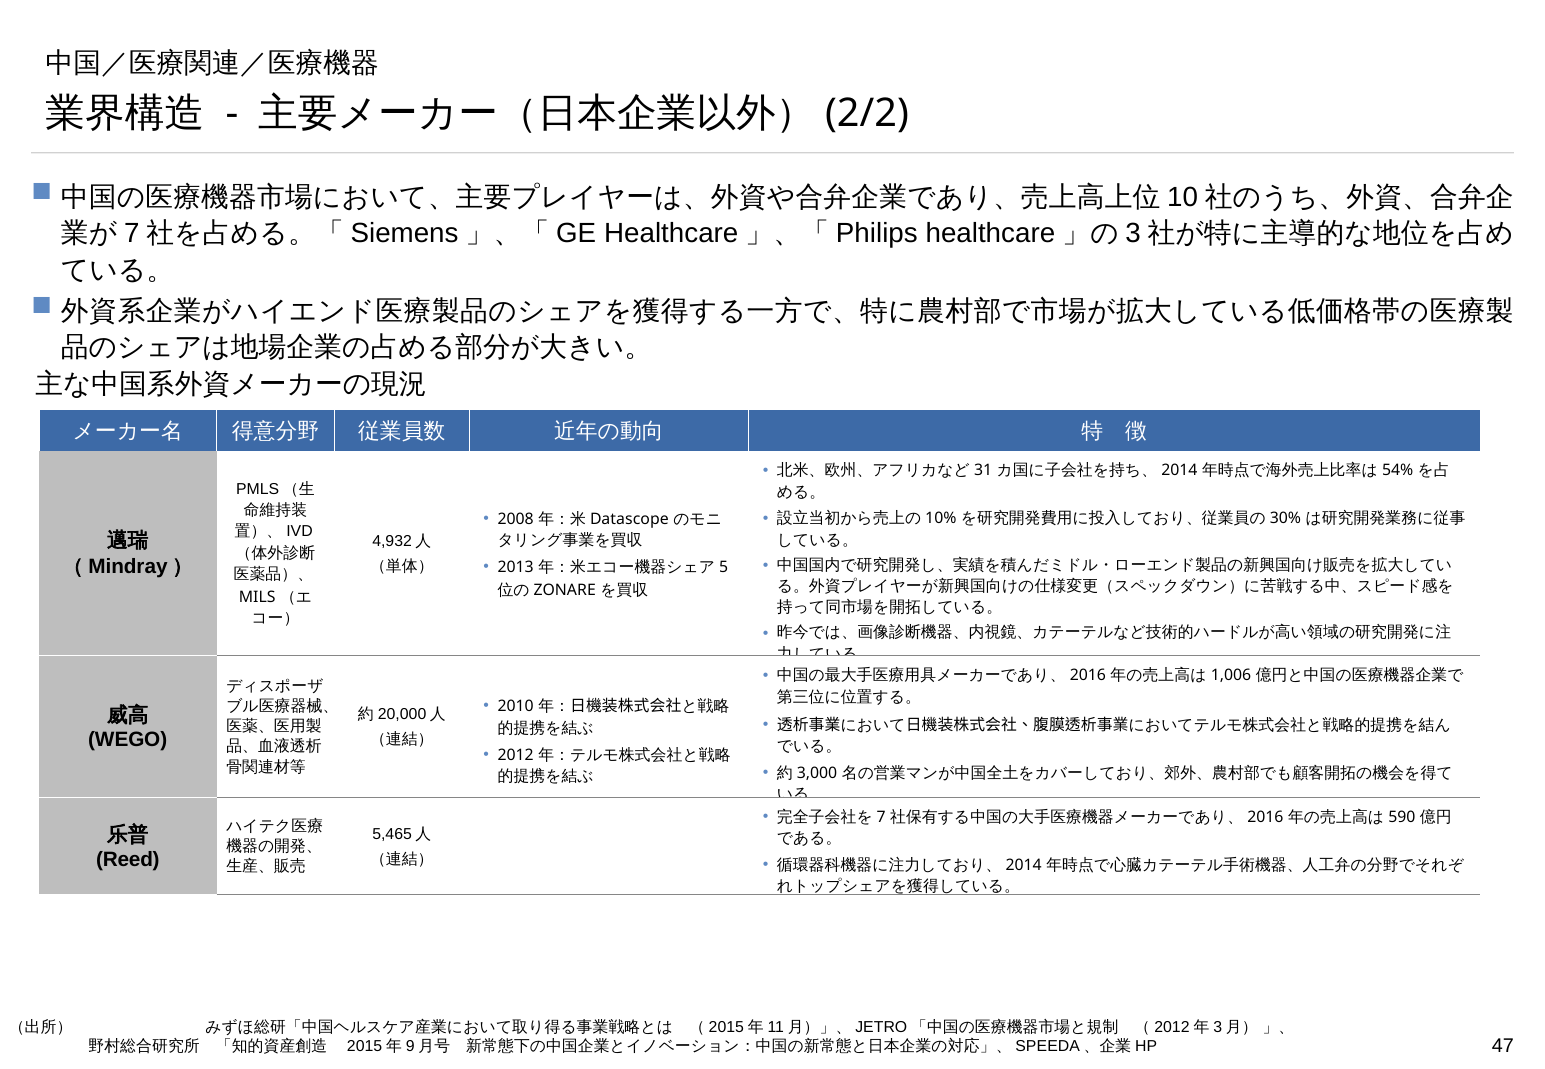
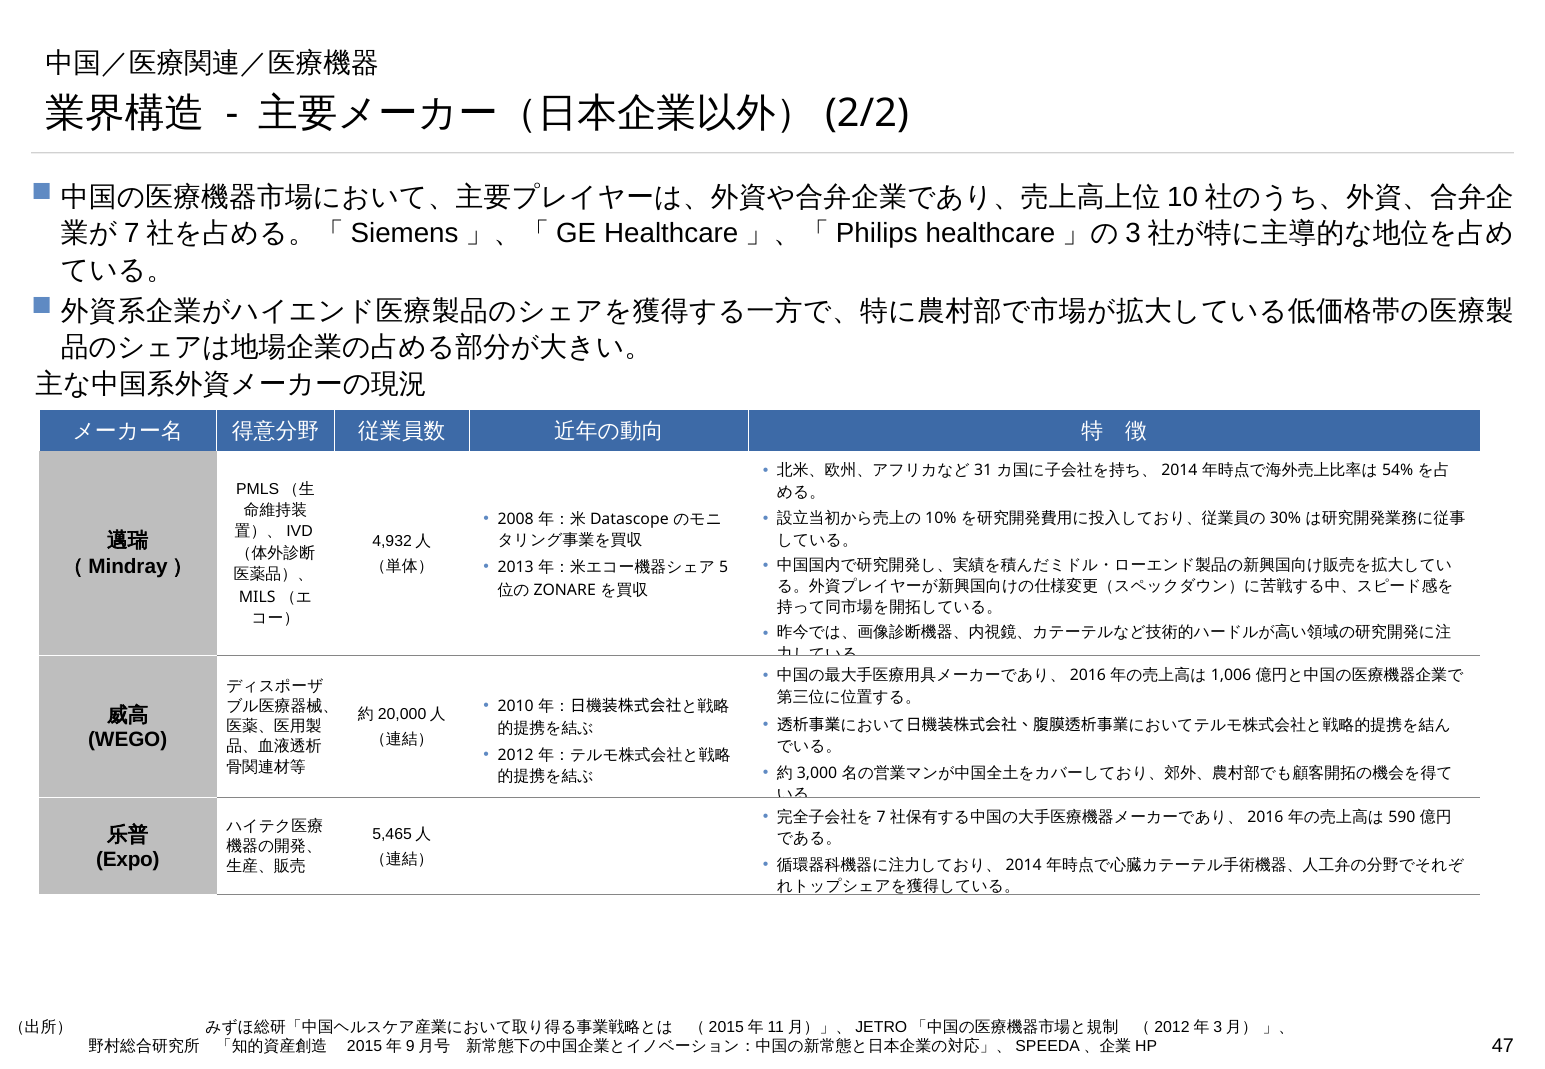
Reed: Reed -> Expo
